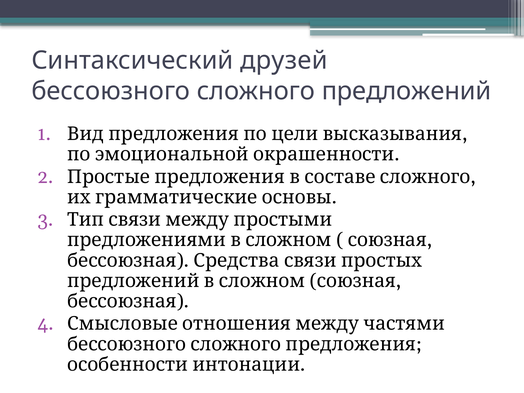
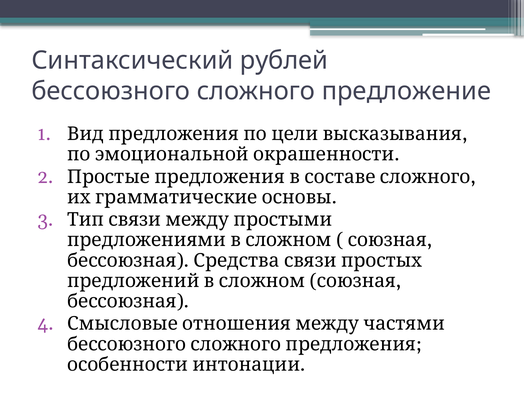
друзей: друзей -> рублей
предложений: предложений -> предложение
